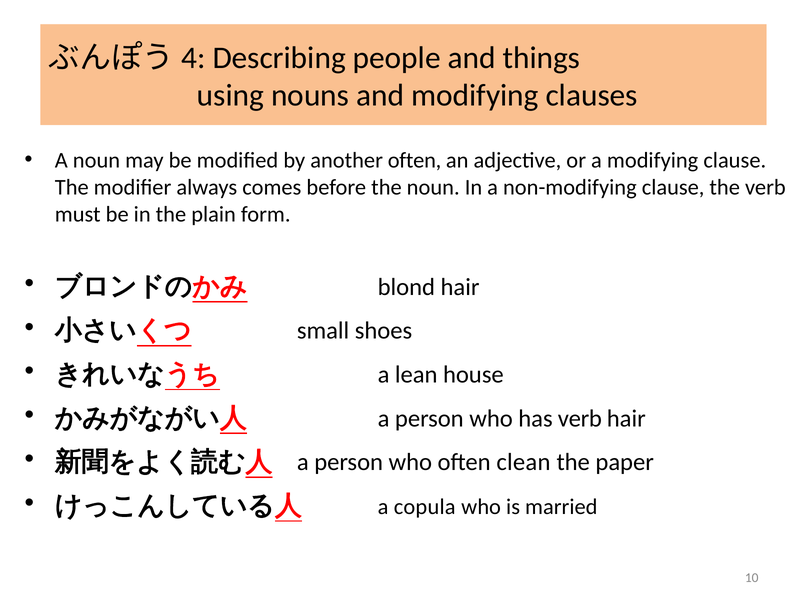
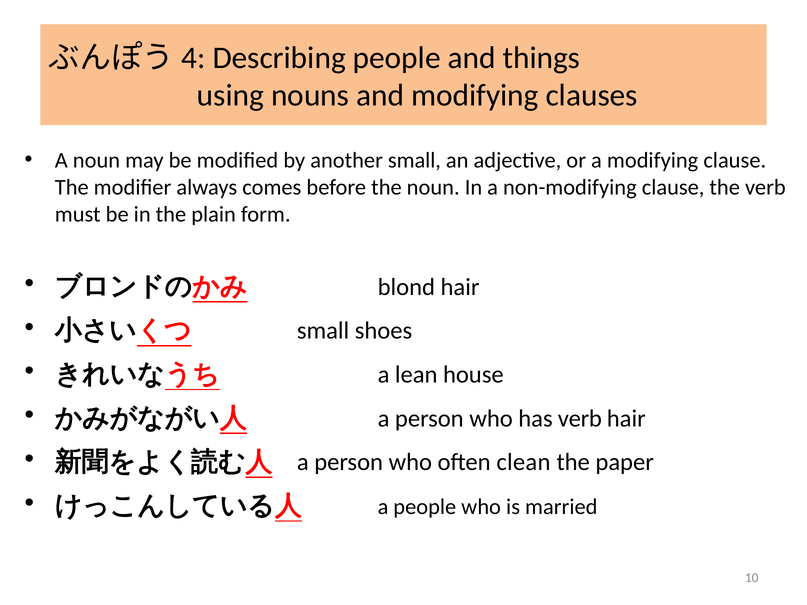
another often: often -> small
a copula: copula -> people
